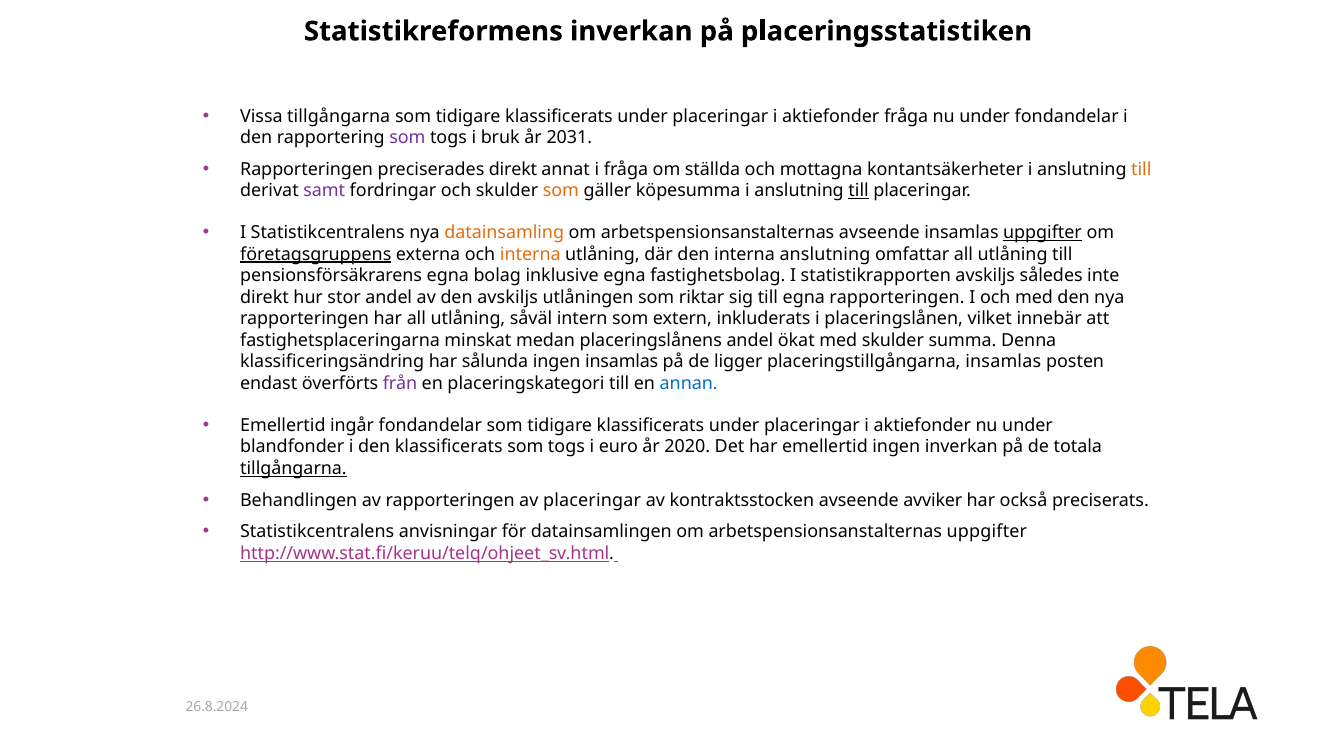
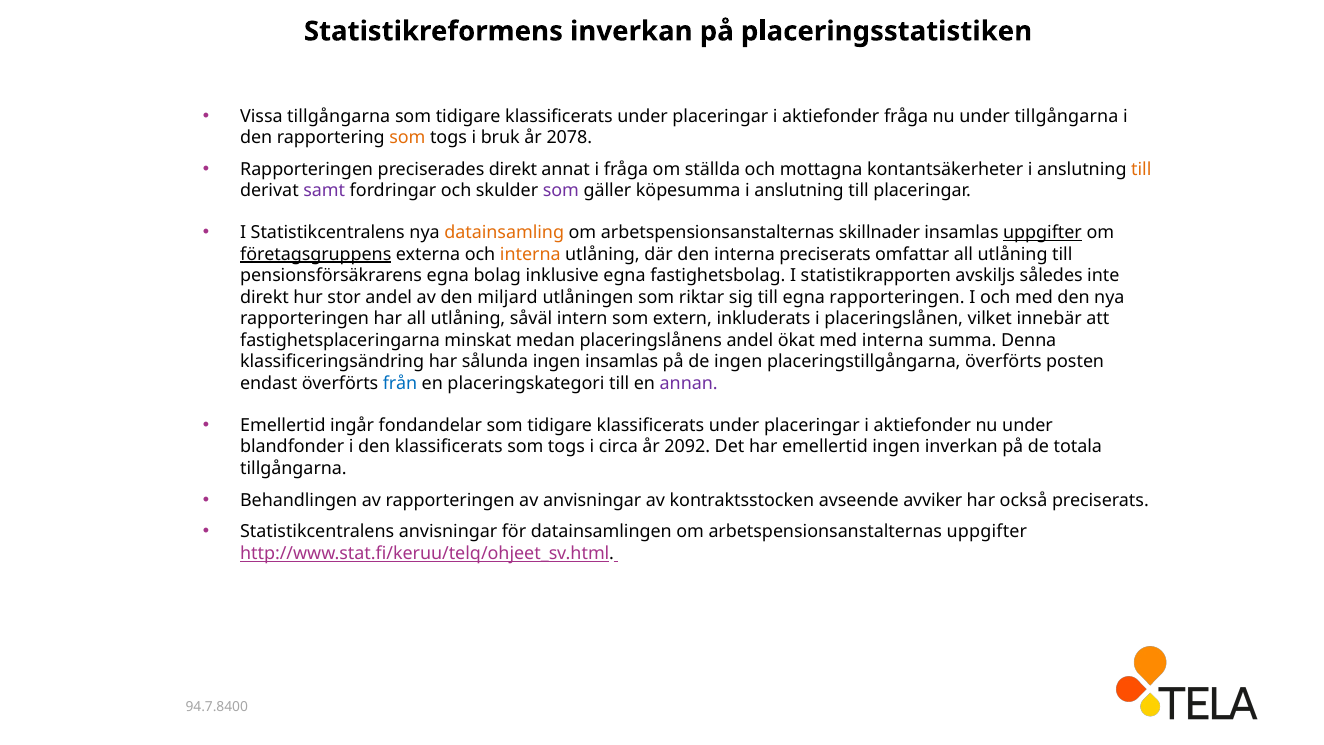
under fondandelar: fondandelar -> tillgångarna
som at (407, 138) colour: purple -> orange
2031: 2031 -> 2078
som at (561, 191) colour: orange -> purple
till at (859, 191) underline: present -> none
arbetspensionsanstalternas avseende: avseende -> skillnader
interna anslutning: anslutning -> preciserats
den avskiljs: avskiljs -> miljard
med skulder: skulder -> interna
de ligger: ligger -> ingen
placeringstillgångarna insamlas: insamlas -> överförts
från colour: purple -> blue
annan colour: blue -> purple
euro: euro -> circa
2020: 2020 -> 2092
tillgångarna at (293, 468) underline: present -> none
av placeringar: placeringar -> anvisningar
26.8.2024: 26.8.2024 -> 94.7.8400
